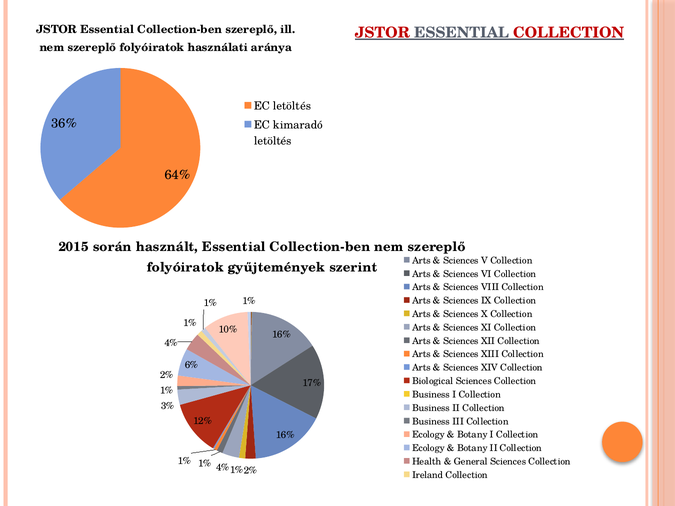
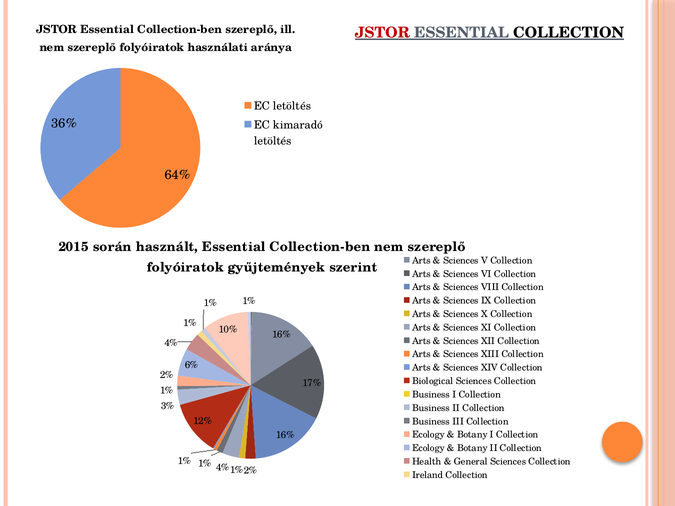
COLLECTION at (569, 33) colour: red -> black
